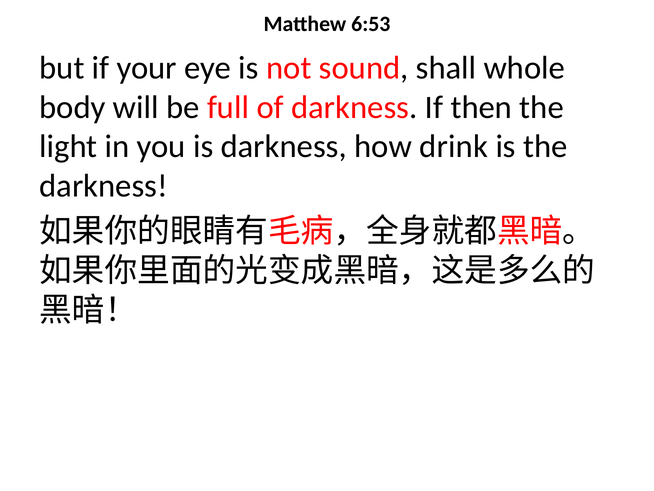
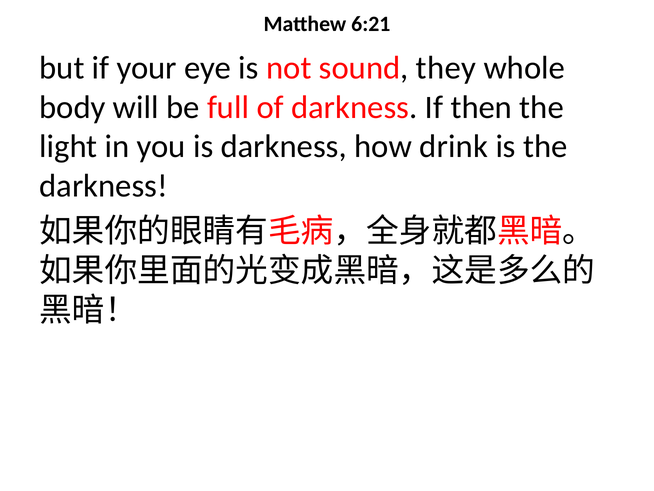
6:53: 6:53 -> 6:21
shall: shall -> they
